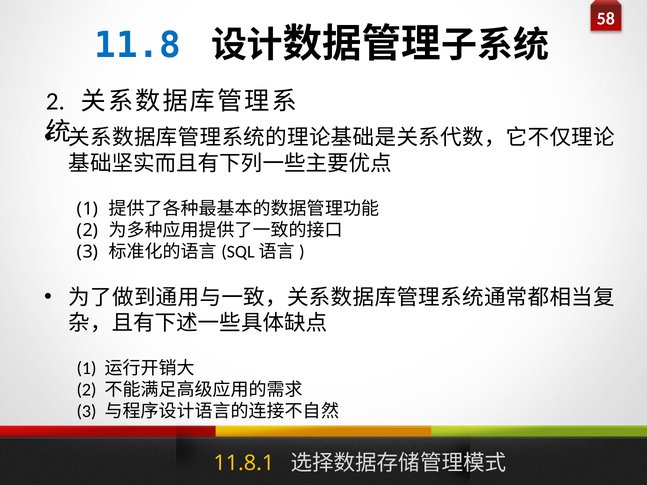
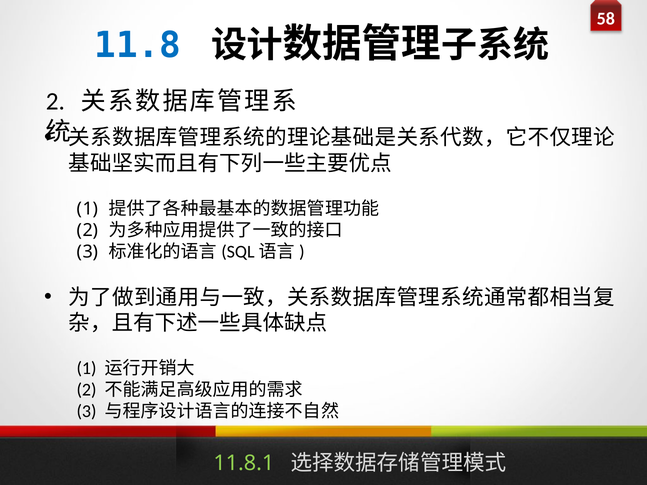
11.8.1 colour: yellow -> light green
